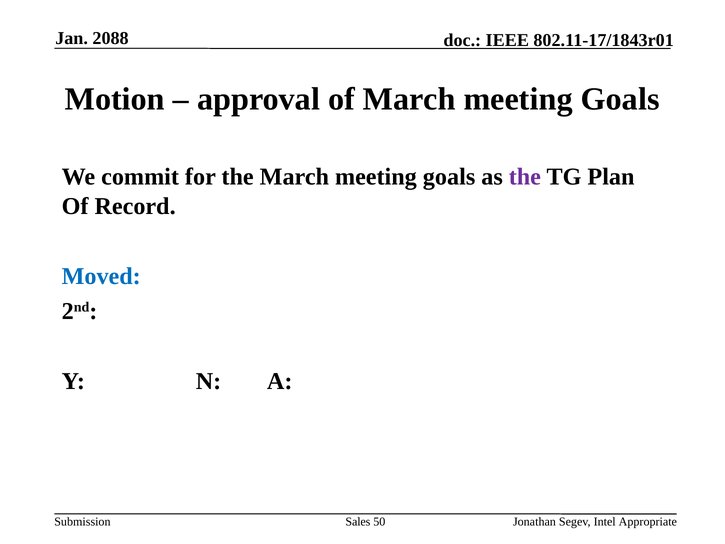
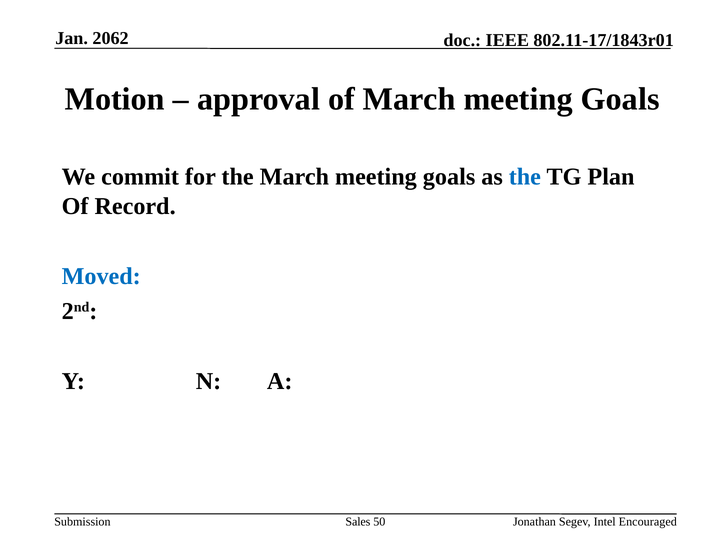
2088: 2088 -> 2062
the at (525, 177) colour: purple -> blue
Appropriate: Appropriate -> Encouraged
